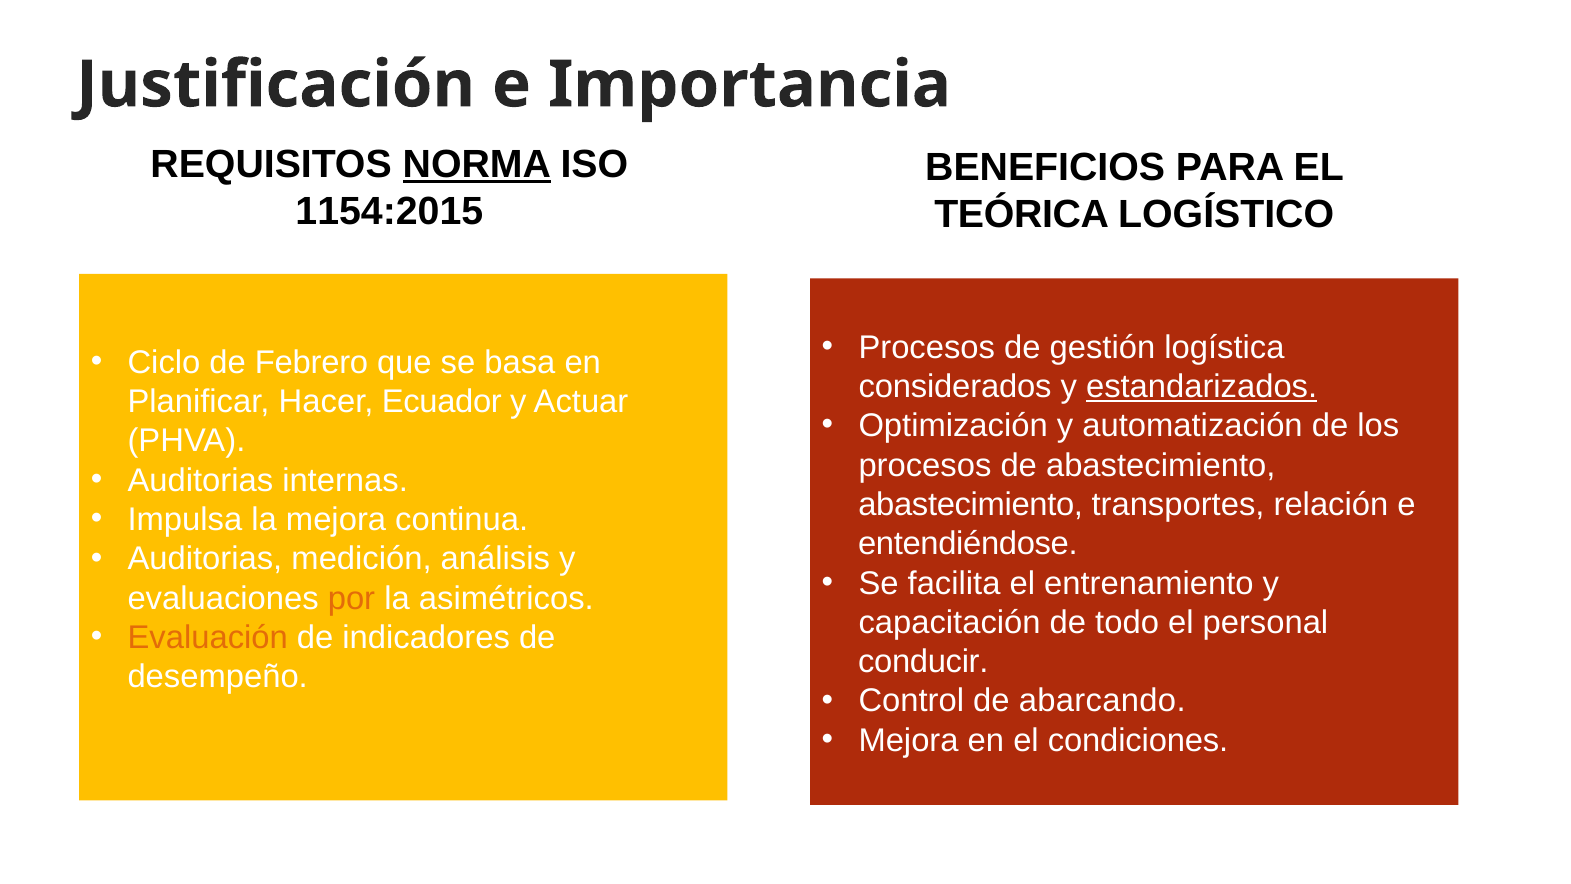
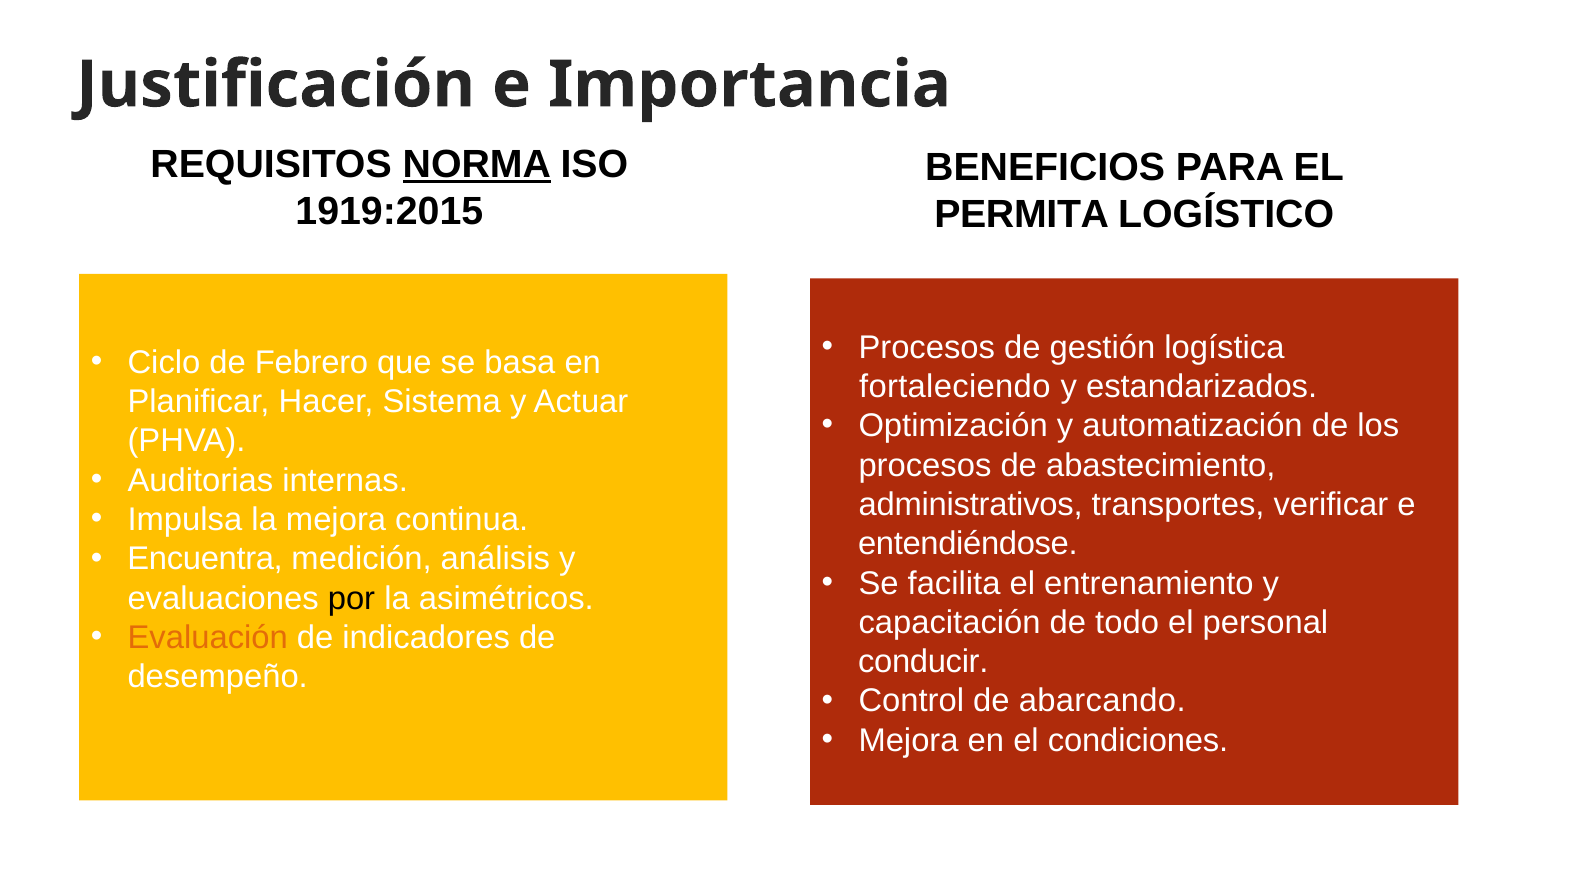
1154:2015: 1154:2015 -> 1919:2015
TEÓRICA: TEÓRICA -> PERMITA
considerados: considerados -> fortaleciendo
estandarizados underline: present -> none
Ecuador: Ecuador -> Sistema
abastecimiento at (971, 504): abastecimiento -> administrativos
relación: relación -> verificar
Auditorias at (205, 559): Auditorias -> Encuentra
por colour: orange -> black
